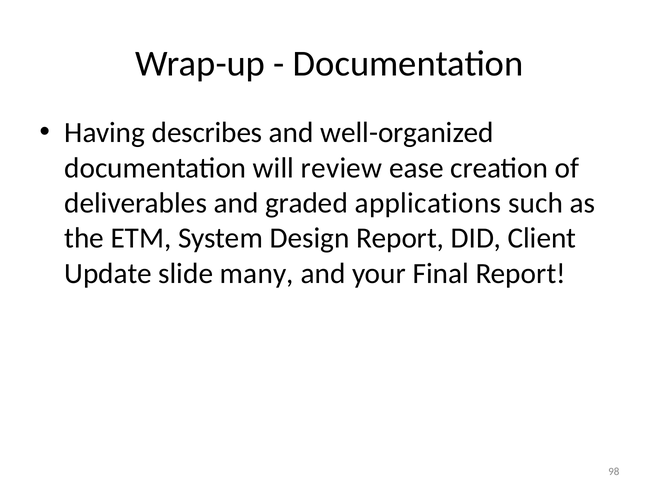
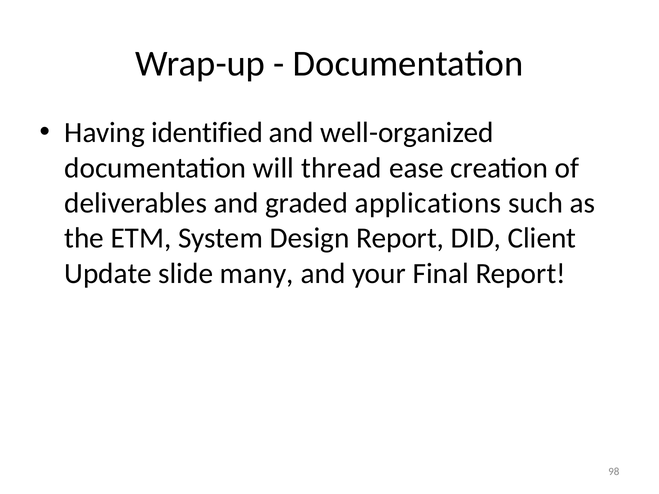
describes: describes -> identified
review: review -> thread
